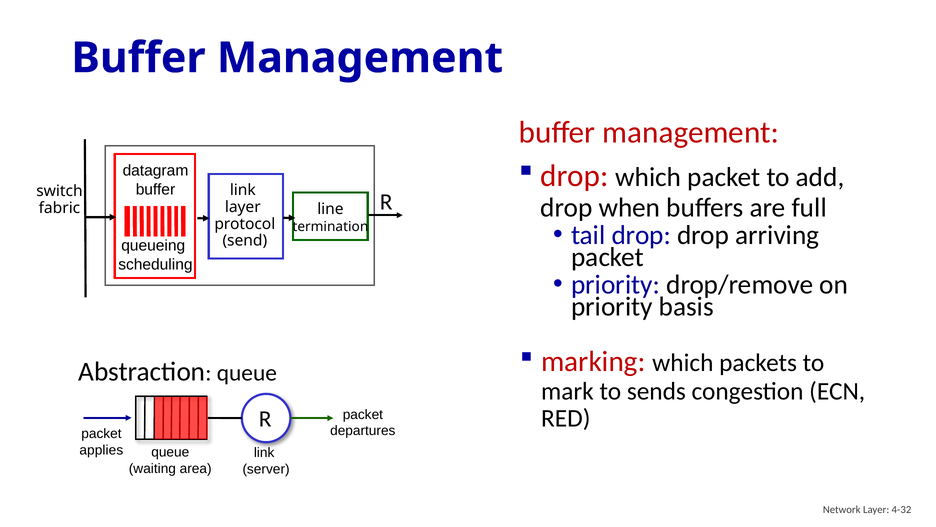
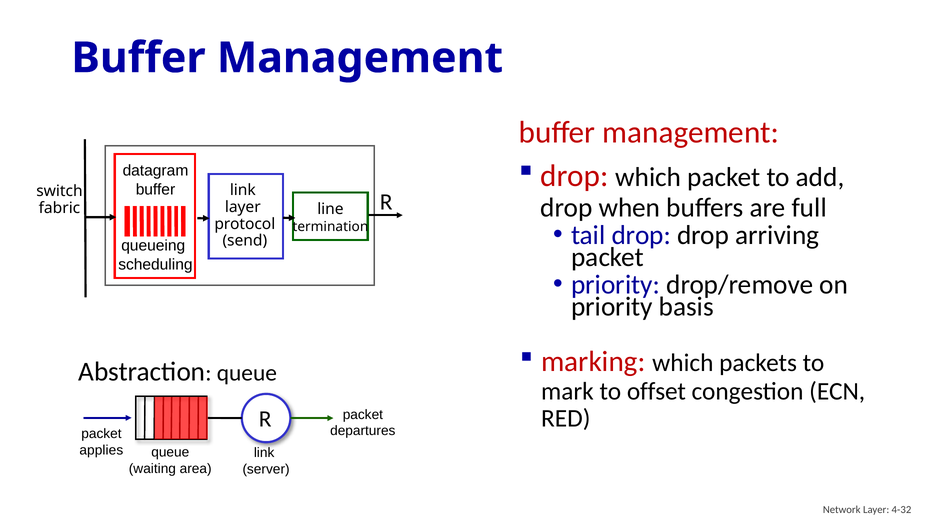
sends: sends -> offset
